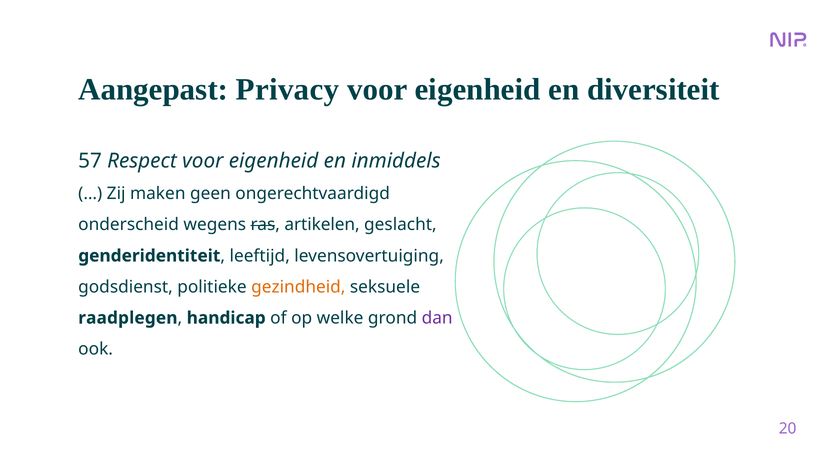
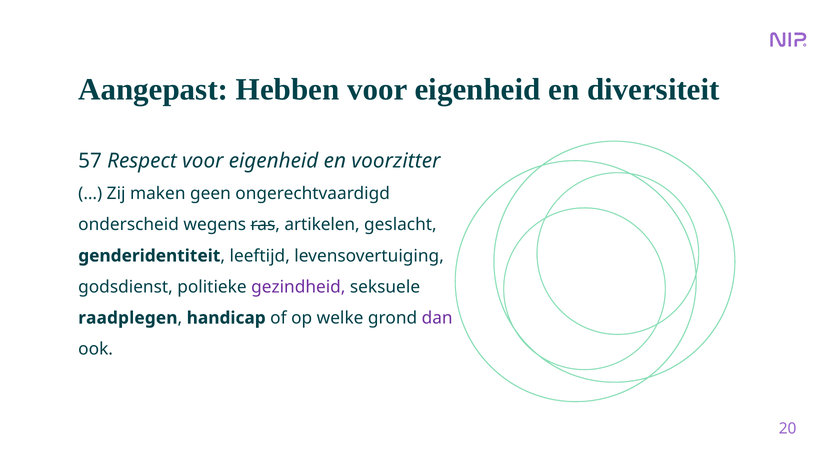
Privacy: Privacy -> Hebben
inmiddels: inmiddels -> voorzitter
gezindheid colour: orange -> purple
